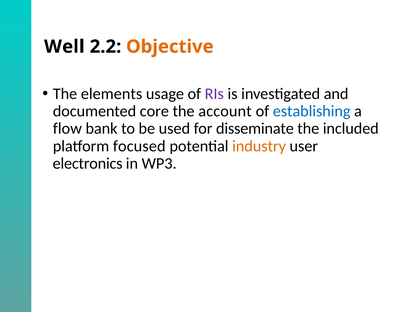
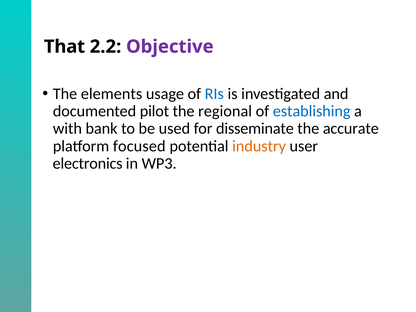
Well: Well -> That
Objective colour: orange -> purple
RIs colour: purple -> blue
core: core -> pilot
account: account -> regional
flow: flow -> with
included: included -> accurate
